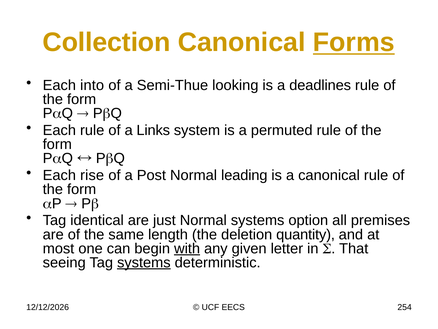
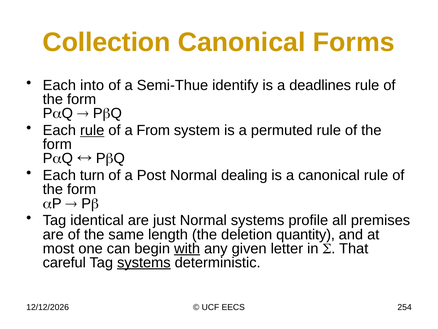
Forms underline: present -> none
looking: looking -> identify
rule at (92, 130) underline: none -> present
Links: Links -> From
rise: rise -> turn
leading: leading -> dealing
option: option -> profile
seeing: seeing -> careful
